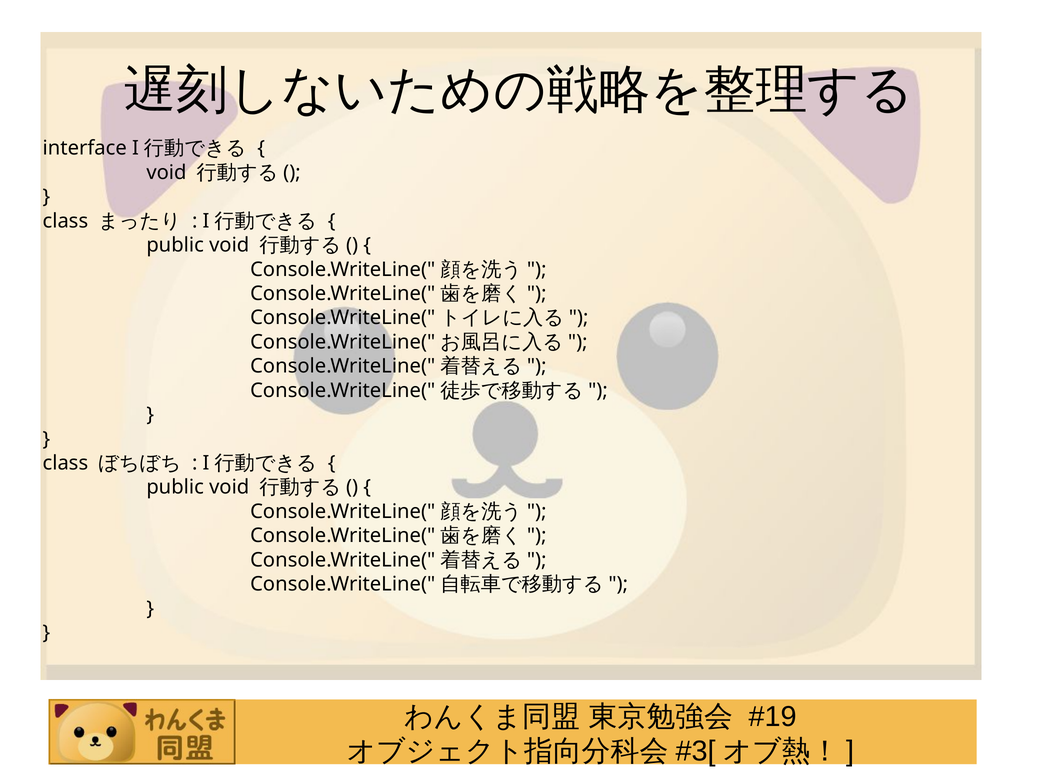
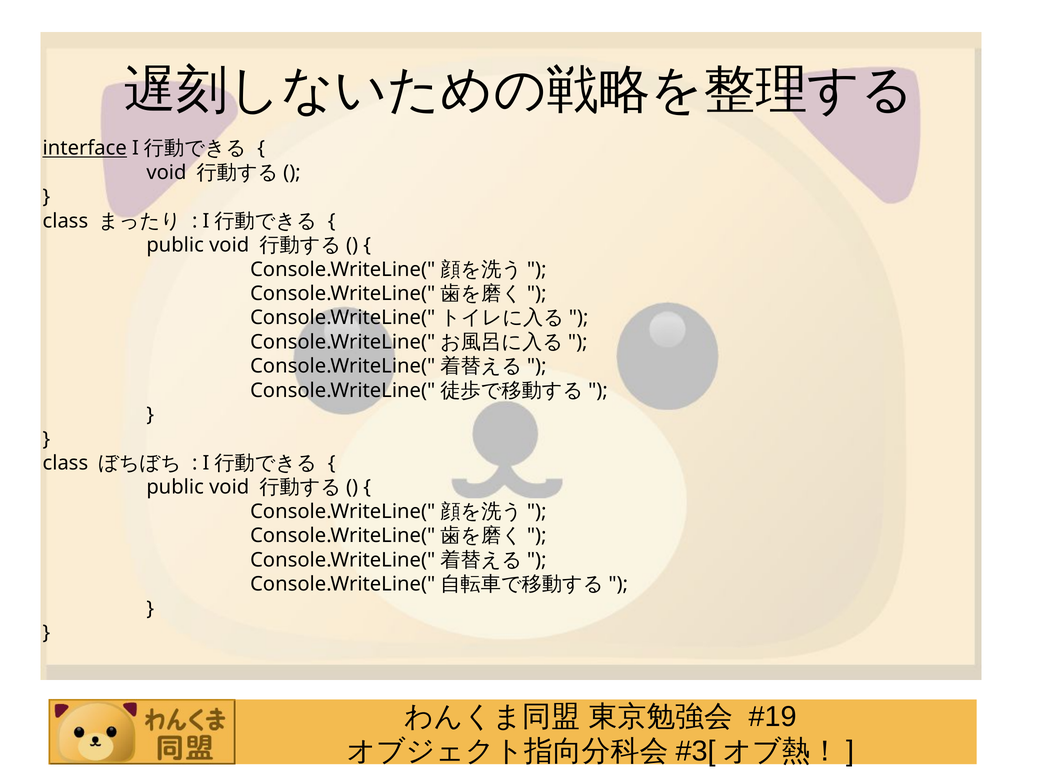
interface underline: none -> present
